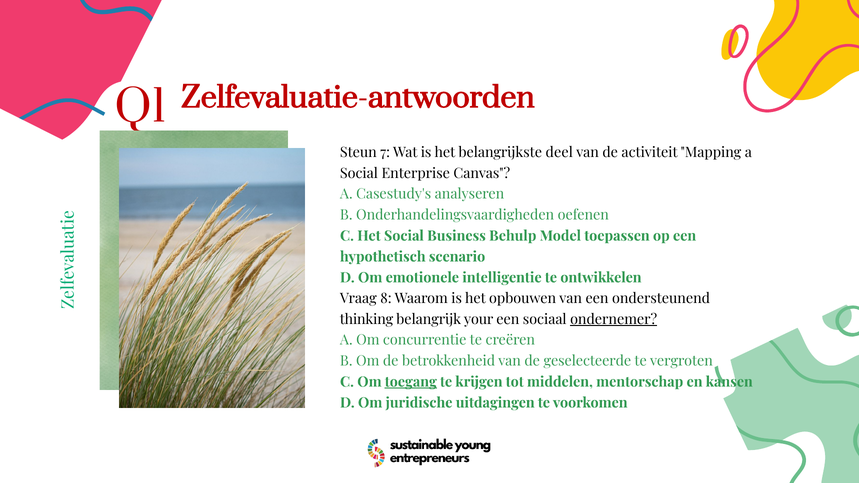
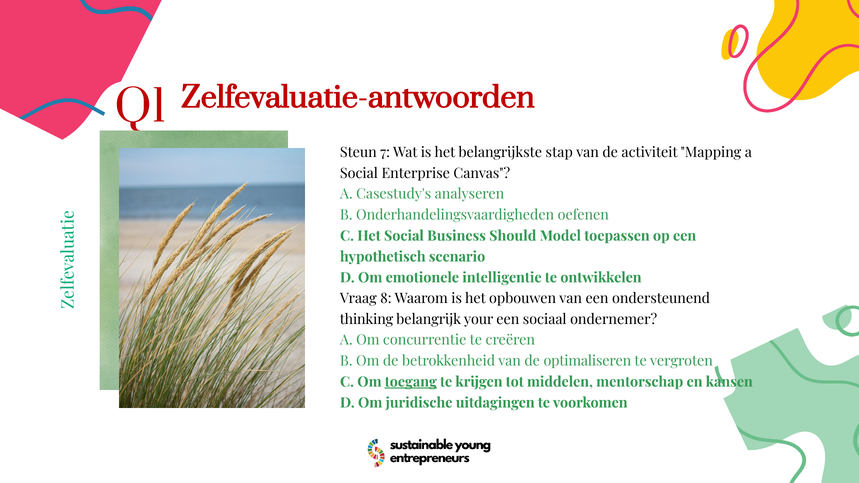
deel: deel -> stap
Behulp: Behulp -> Should
ondernemer underline: present -> none
geselecteerde: geselecteerde -> optimaliseren
